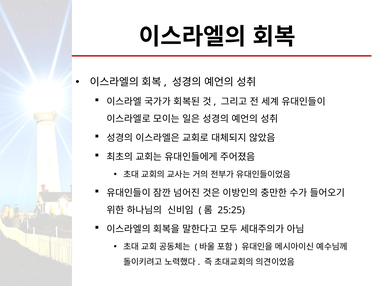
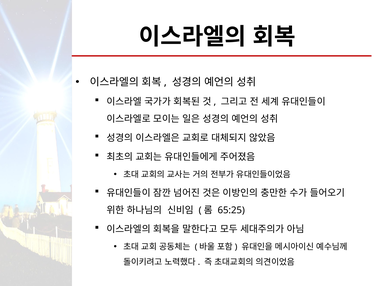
25:25: 25:25 -> 65:25
